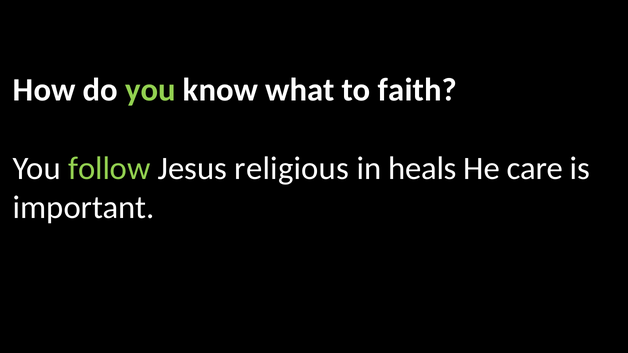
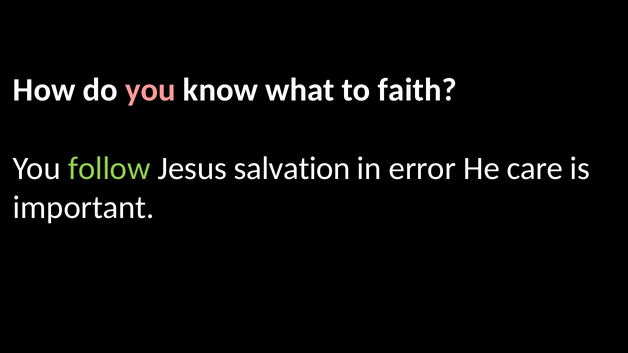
you at (150, 90) colour: light green -> pink
religious: religious -> salvation
heals: heals -> error
